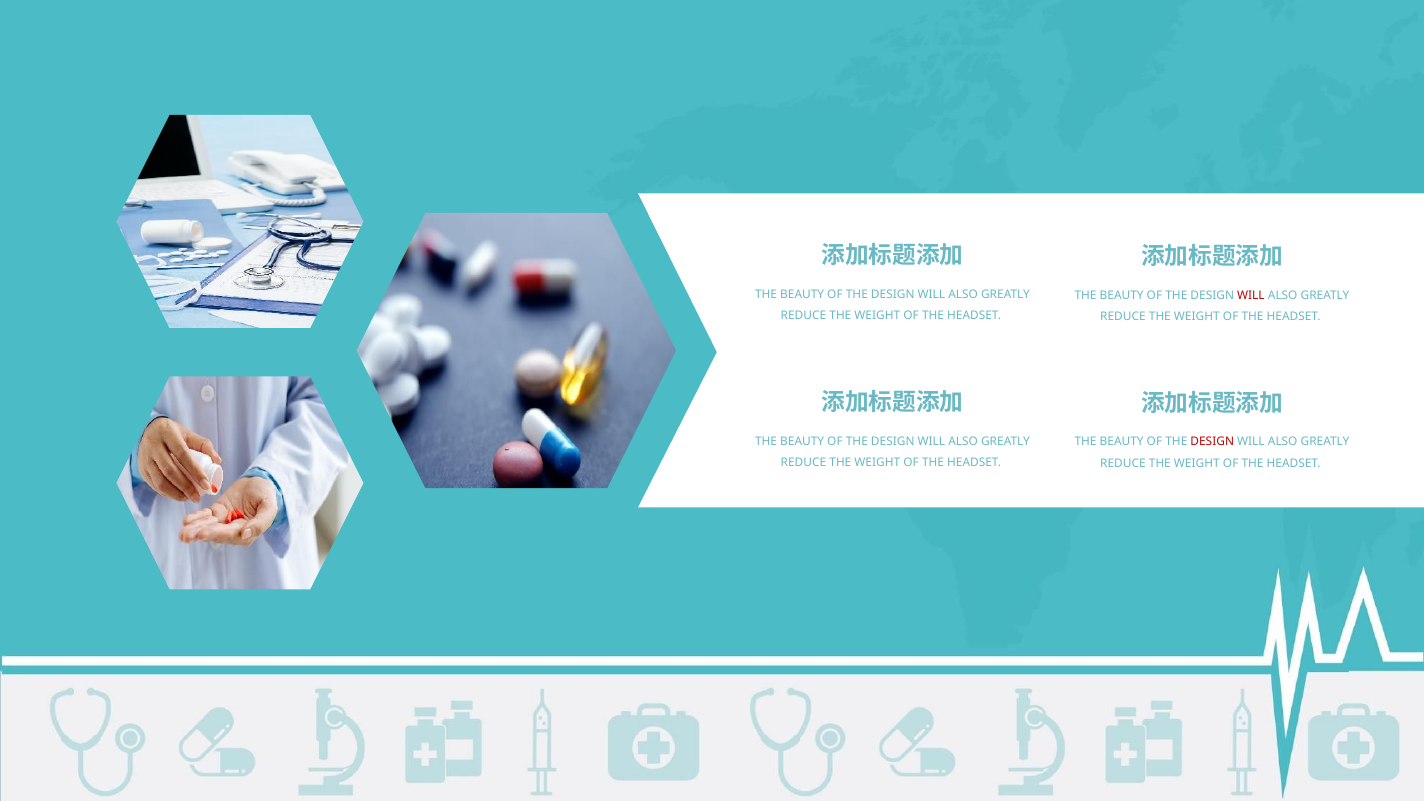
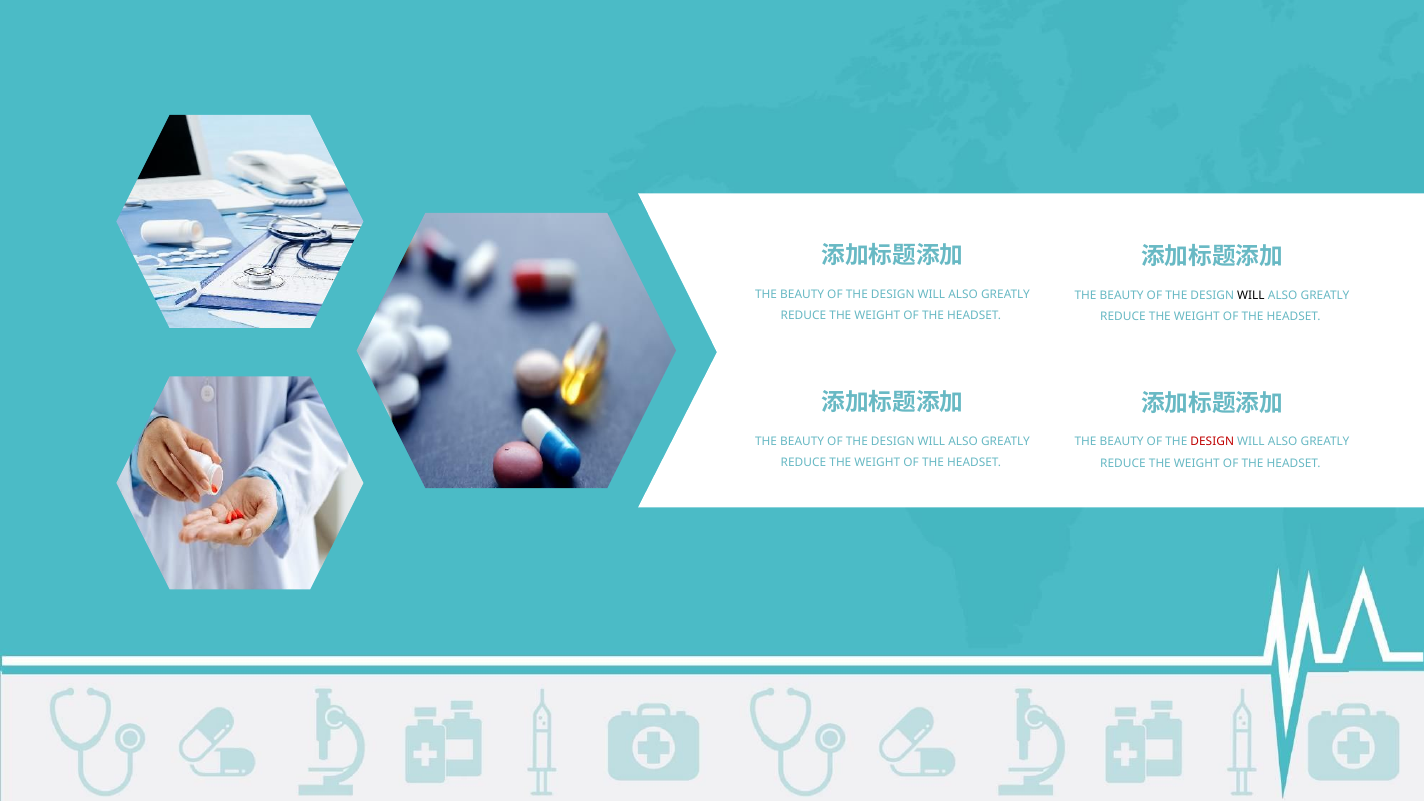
WILL at (1251, 295) colour: red -> black
